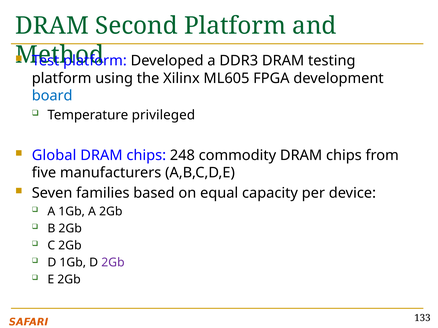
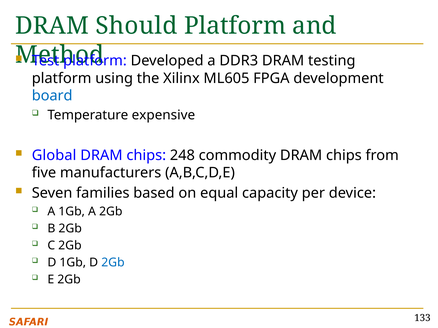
Second: Second -> Should
privileged: privileged -> expensive
2Gb at (113, 263) colour: purple -> blue
